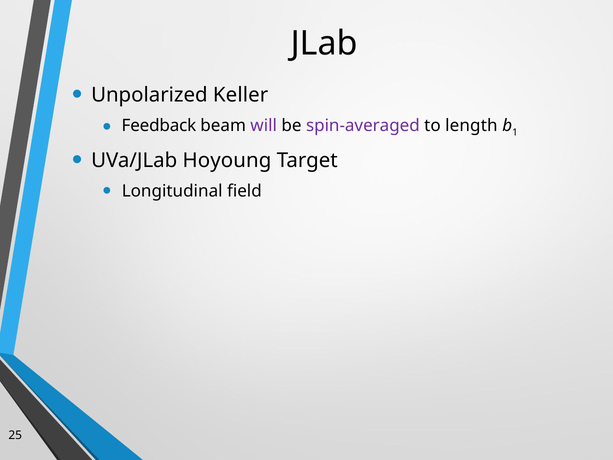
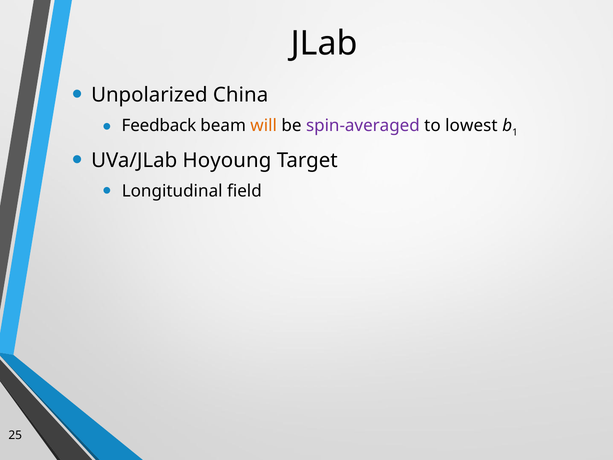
Keller: Keller -> China
will colour: purple -> orange
length: length -> lowest
